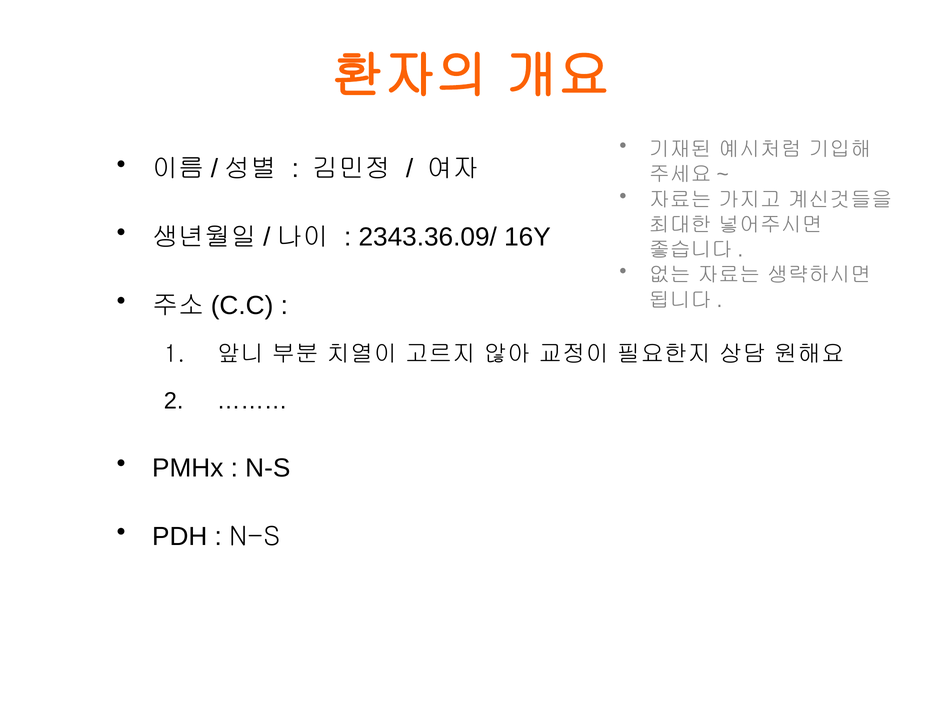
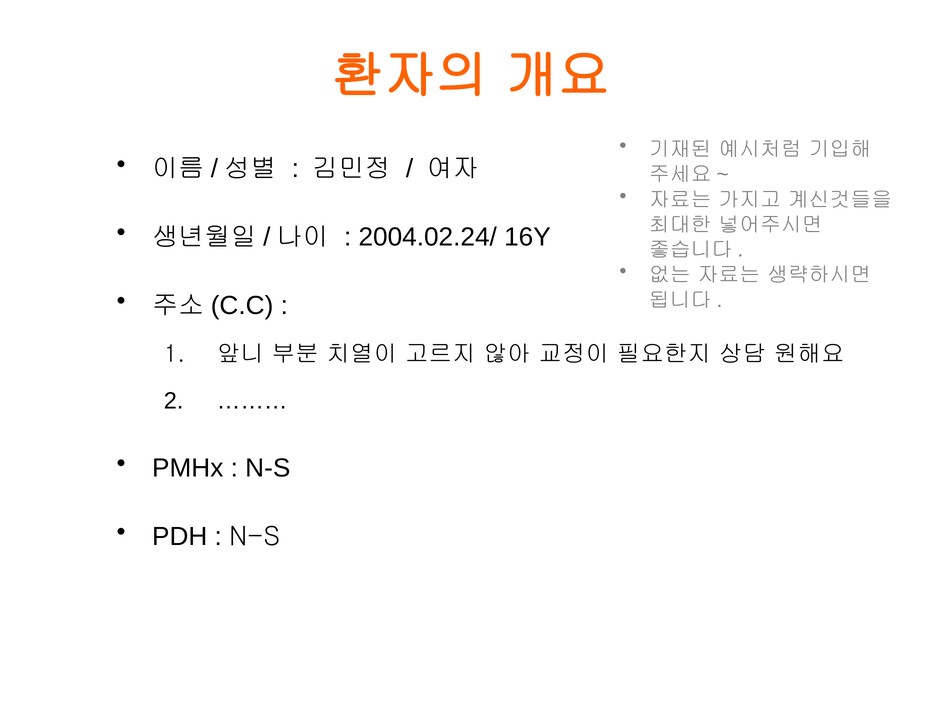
2343.36.09/: 2343.36.09/ -> 2004.02.24/
